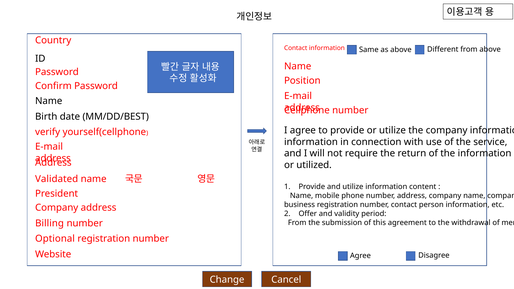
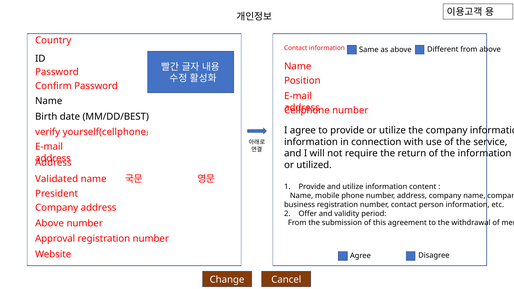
Billing at (50, 223): Billing -> Above
Optional: Optional -> Approval
